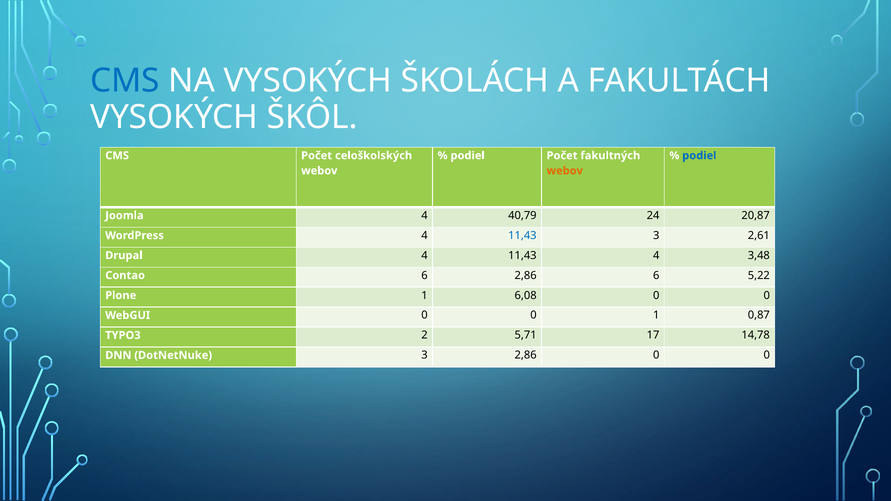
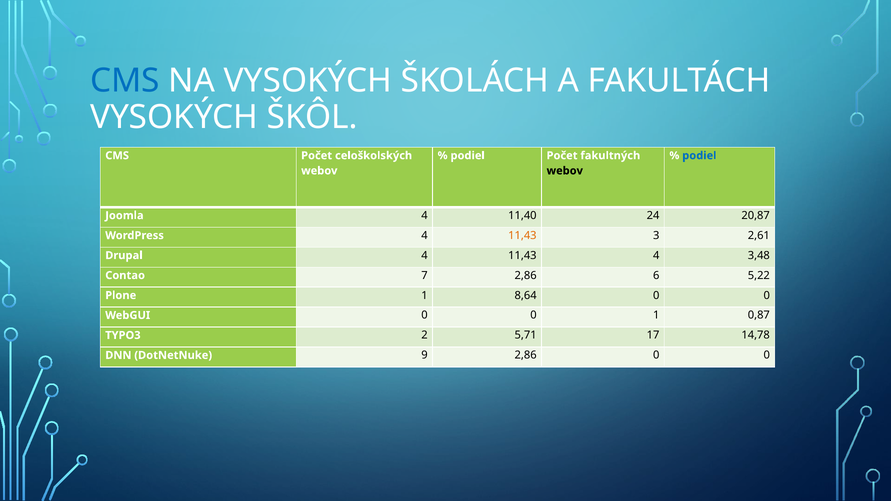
webov at (565, 171) colour: orange -> black
40,79: 40,79 -> 11,40
11,43 at (522, 236) colour: blue -> orange
Contao 6: 6 -> 7
6,08: 6,08 -> 8,64
DotNetNuke 3: 3 -> 9
